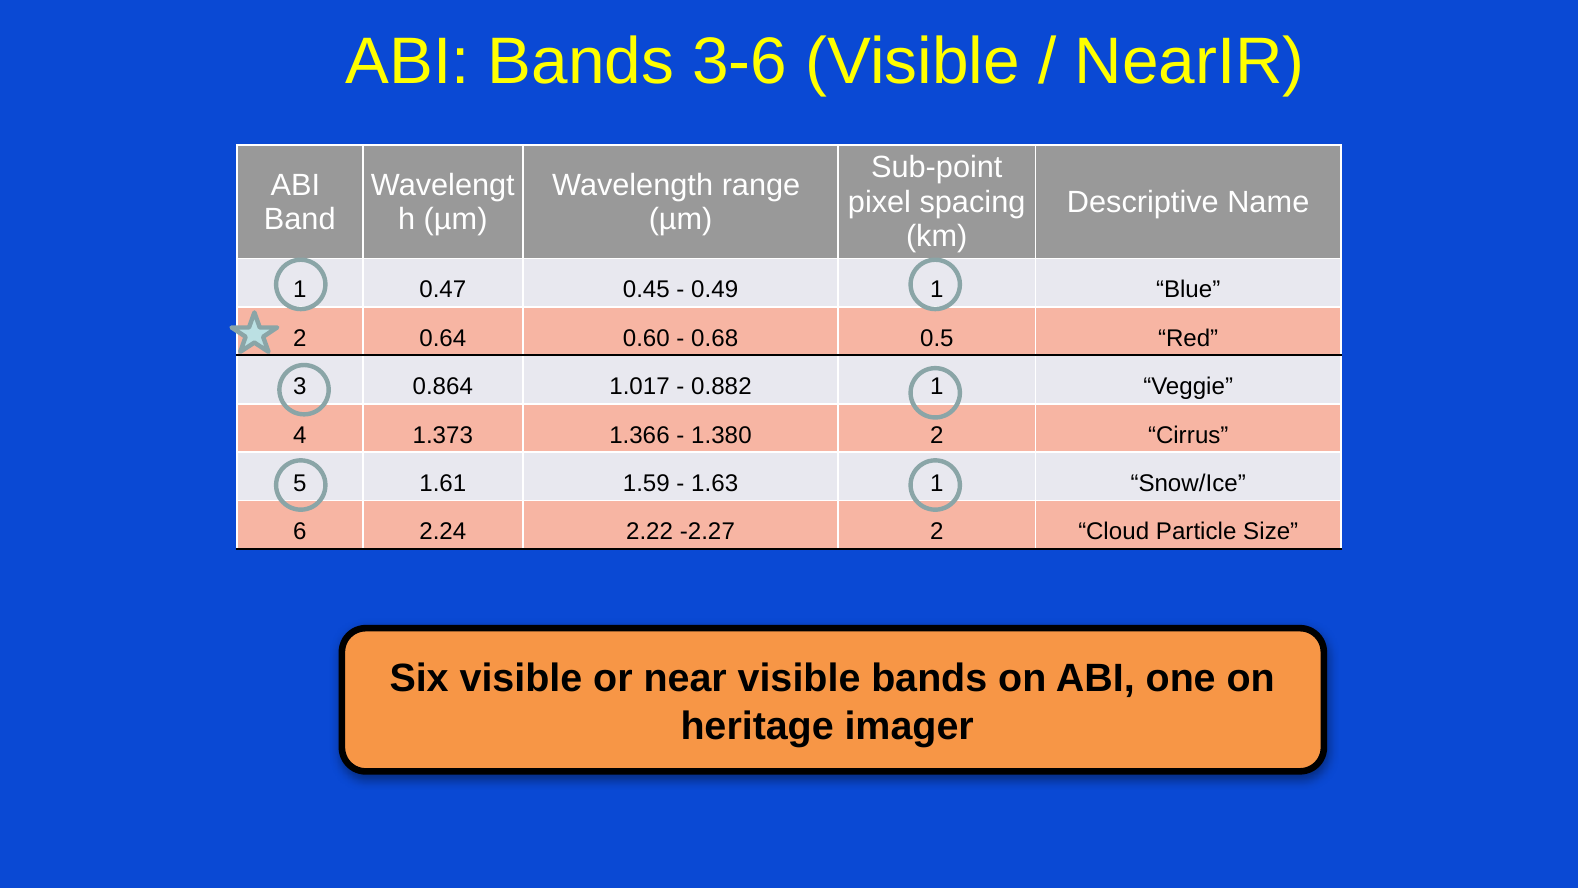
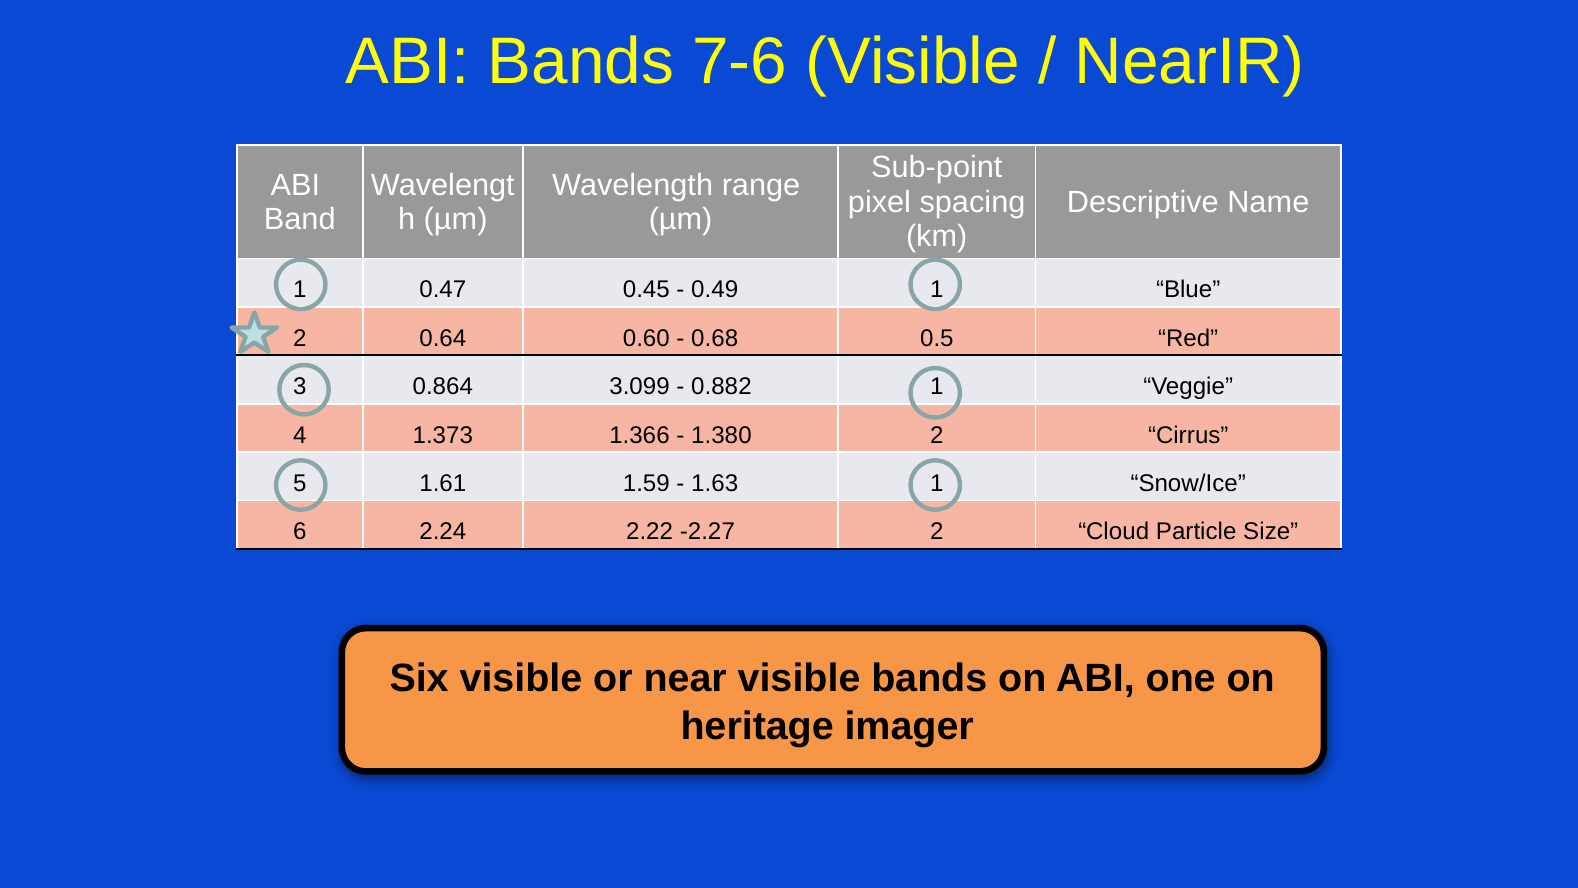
3-6: 3-6 -> 7-6
1.017: 1.017 -> 3.099
